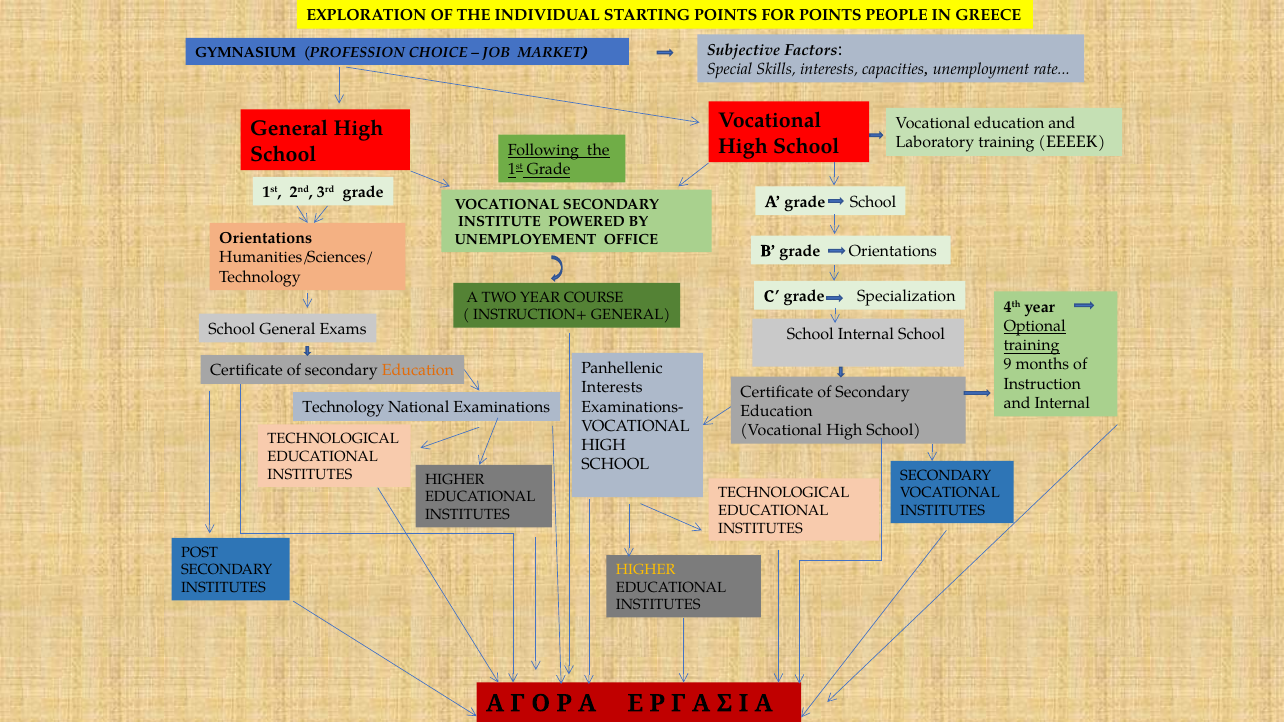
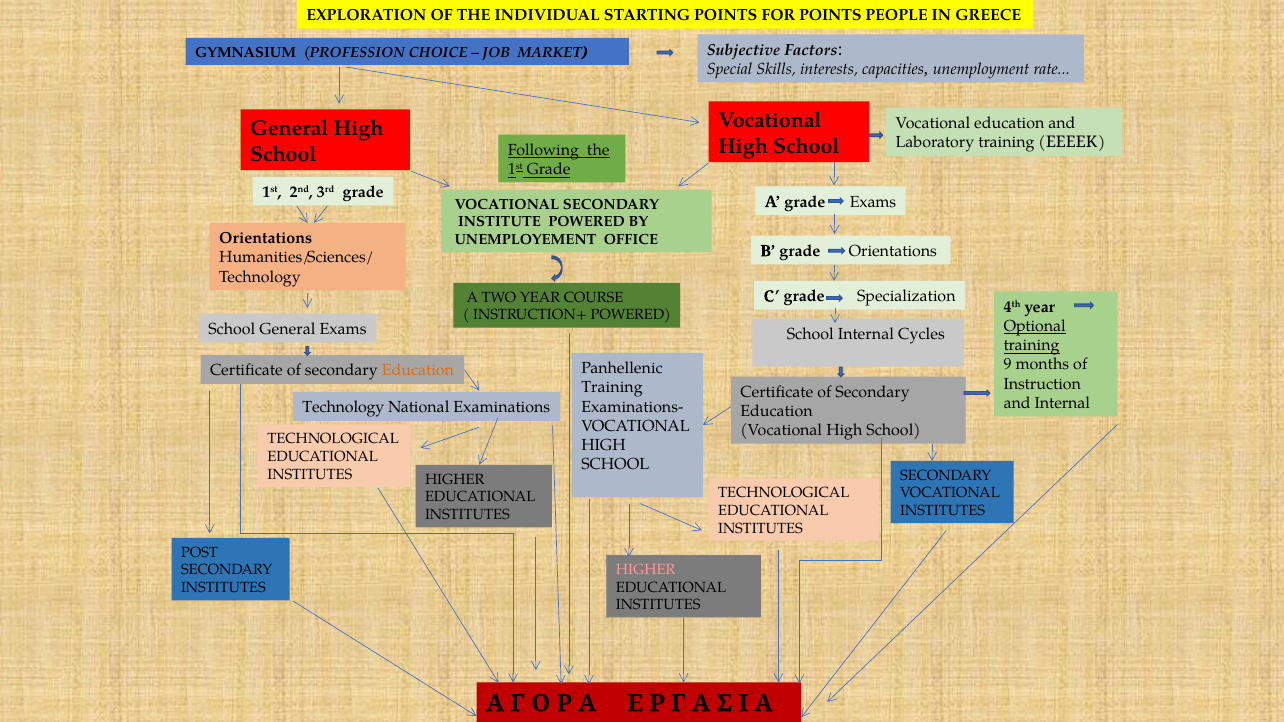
grade School: School -> Exams
INSTRUCTION+ GENERAL: GENERAL -> POWERED
Internal School: School -> Cycles
Interests at (612, 388): Interests -> Training
HIGHER at (646, 570) colour: yellow -> pink
